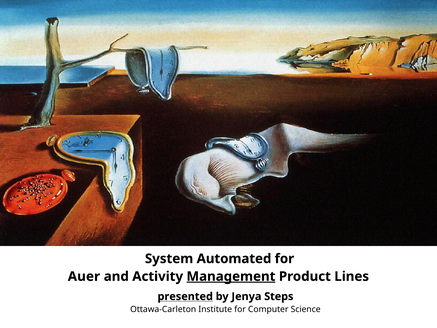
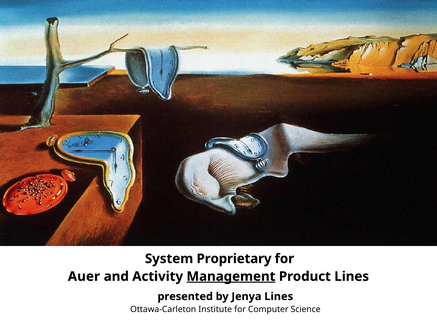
Automated: Automated -> Proprietary
presented underline: present -> none
Jenya Steps: Steps -> Lines
